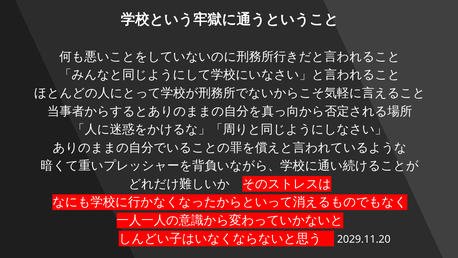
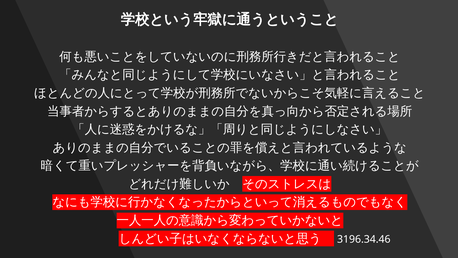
2029.11.20: 2029.11.20 -> 3196.34.46
